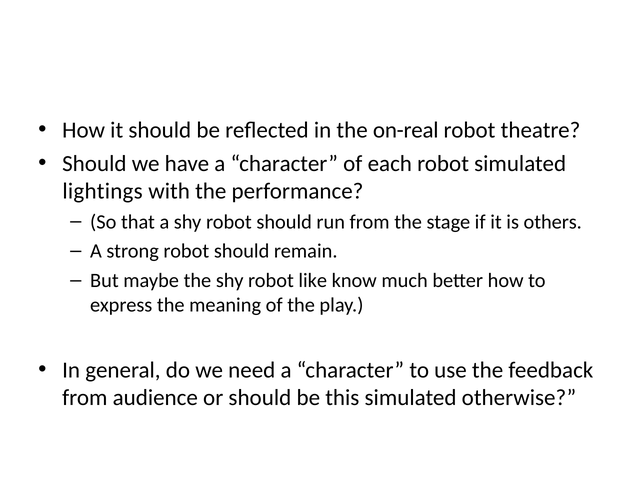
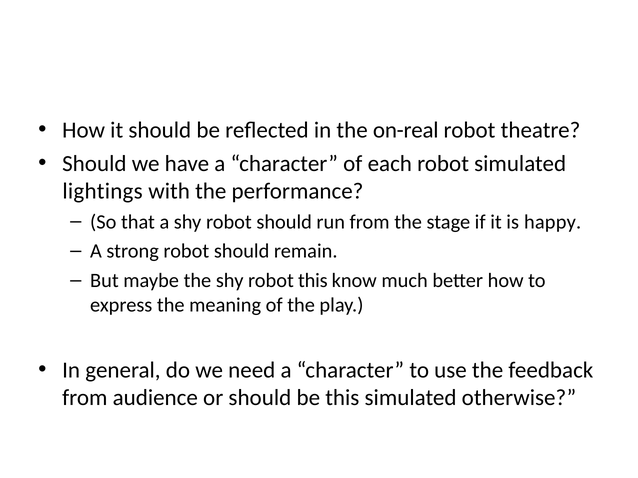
others: others -> happy
robot like: like -> this
